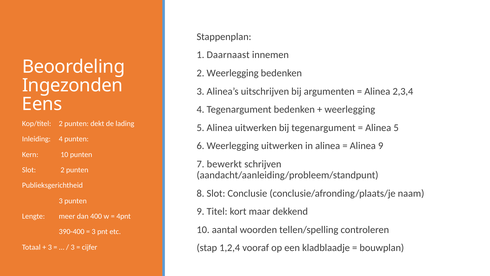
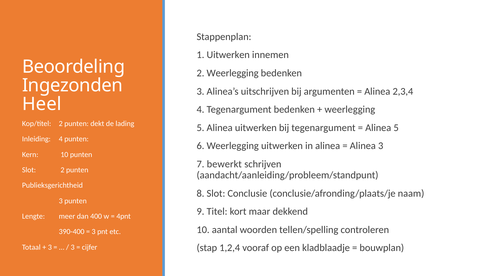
1 Daarnaast: Daarnaast -> Uitwerken
Eens: Eens -> Heel
Alinea 9: 9 -> 3
